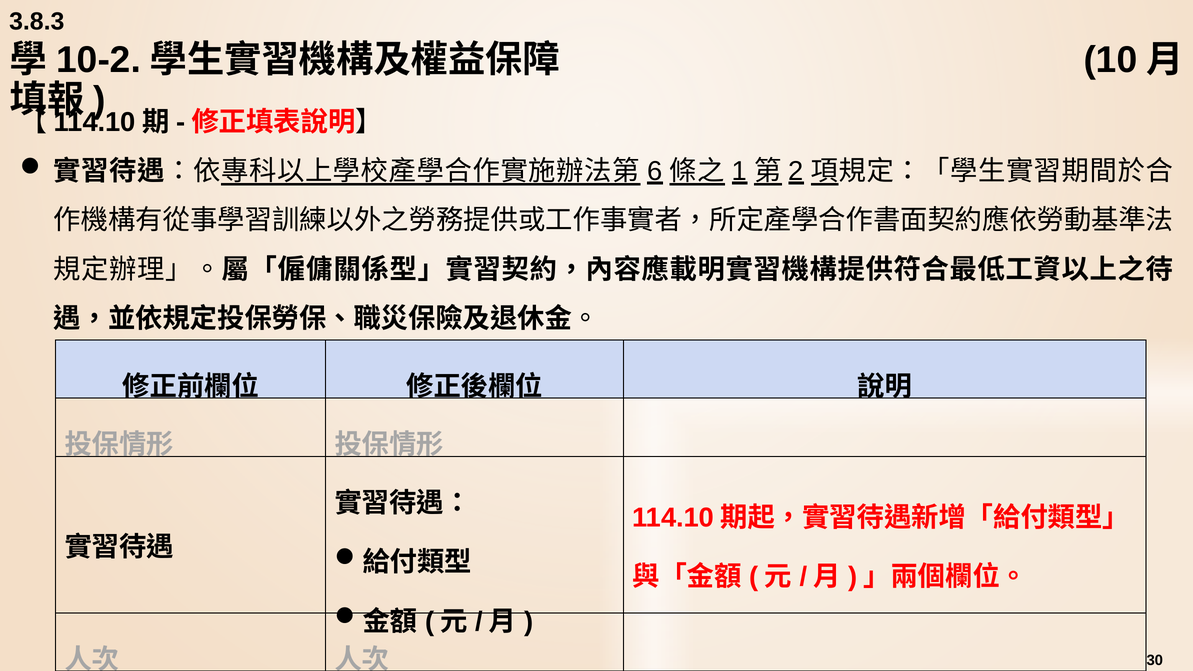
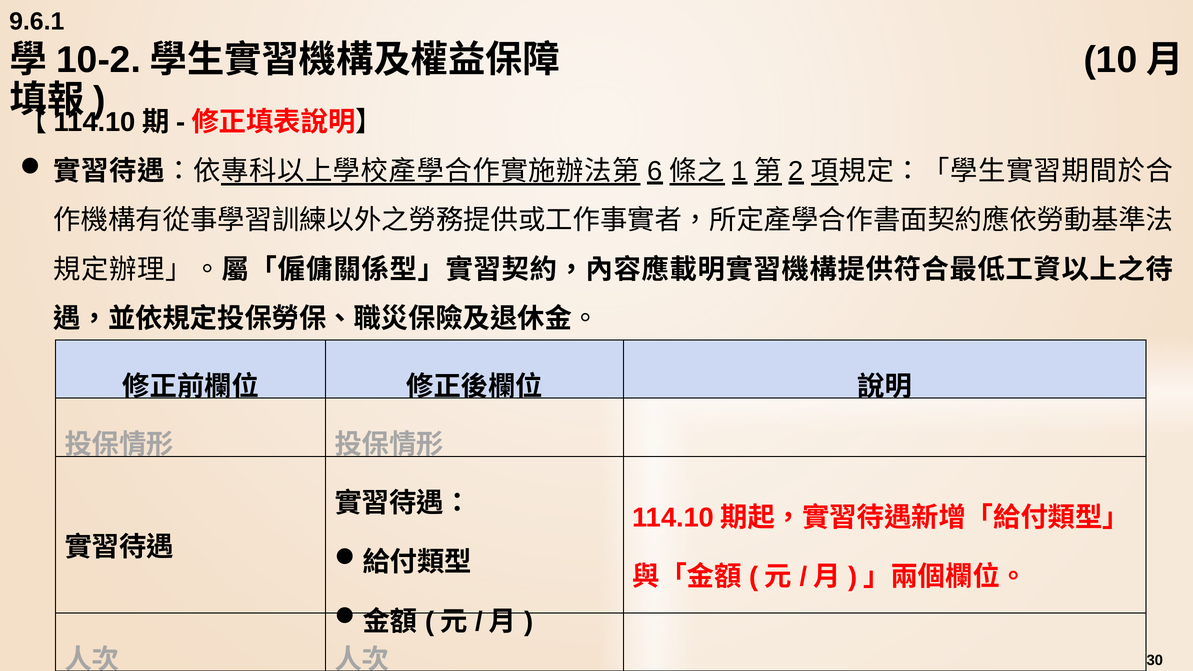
3.8.3: 3.8.3 -> 9.6.1
